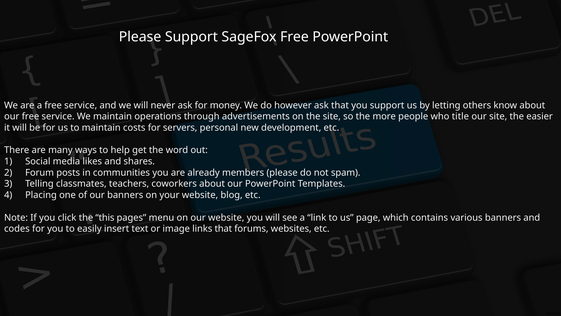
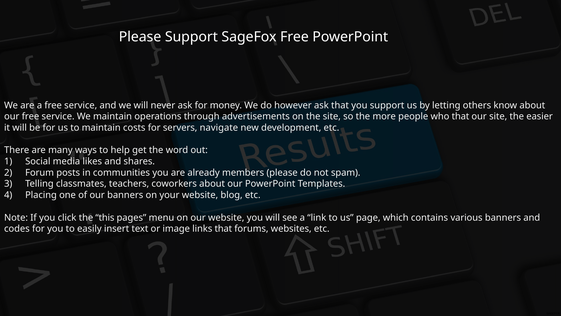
who title: title -> that
personal: personal -> navigate
